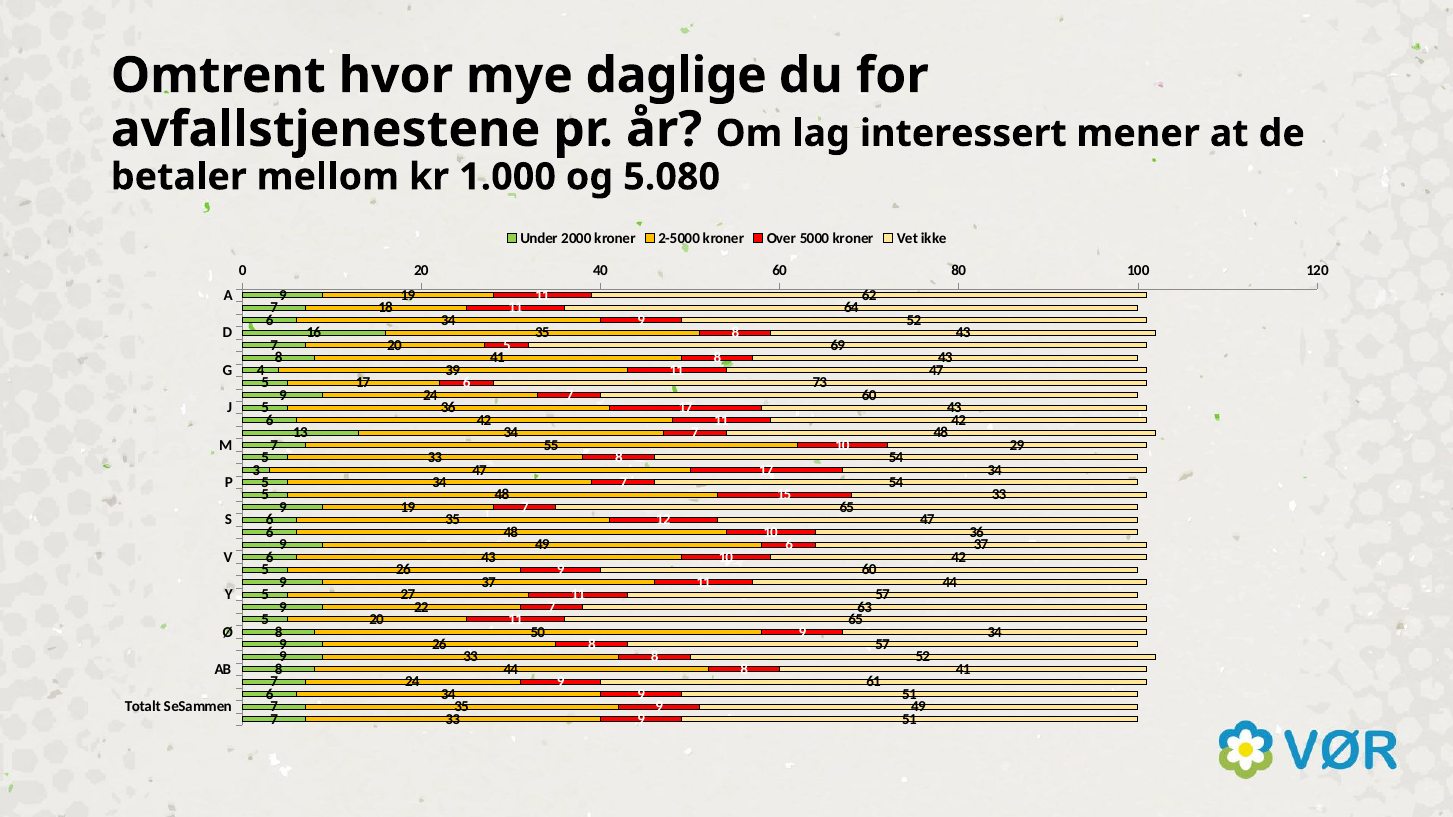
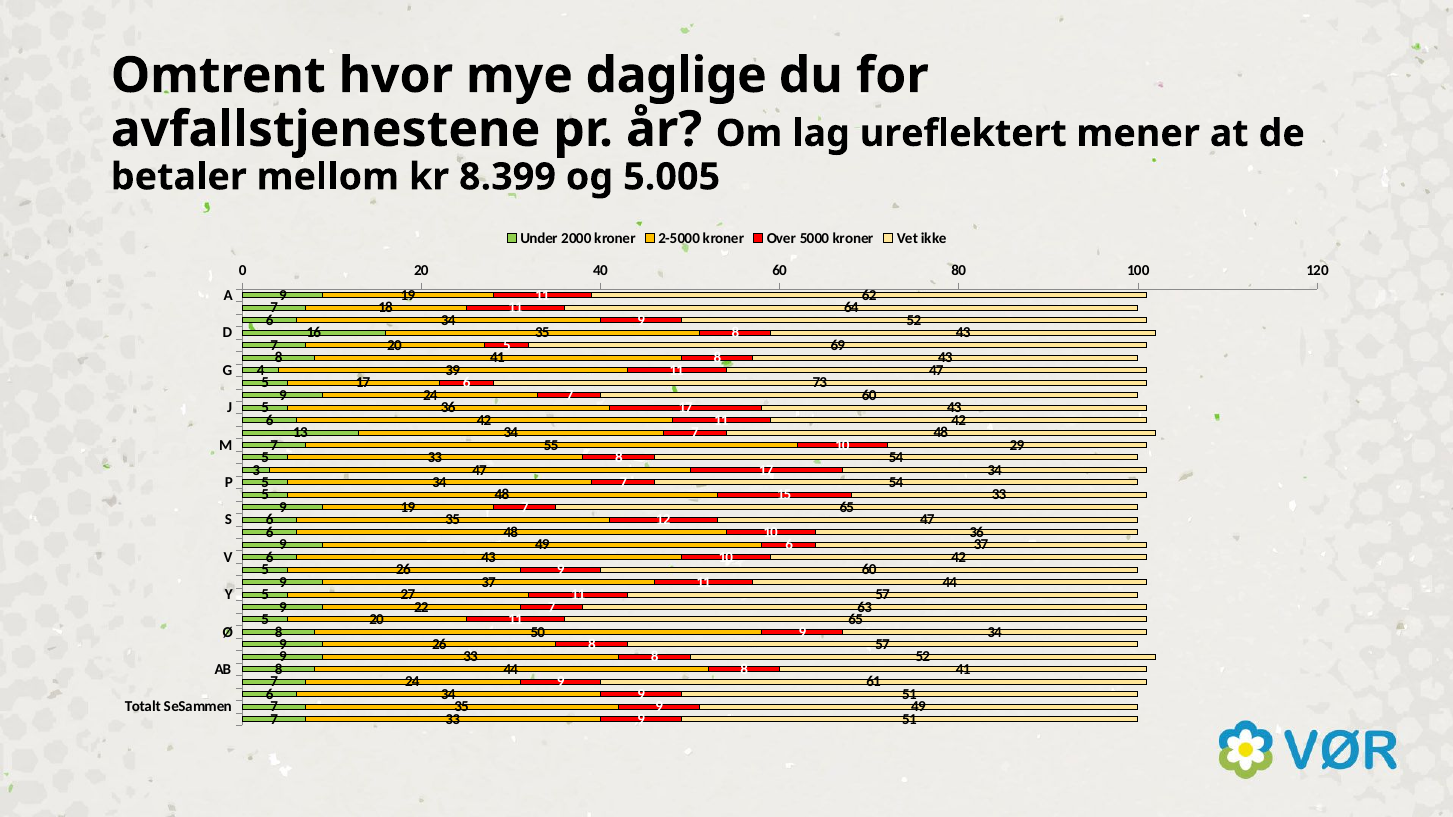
interessert: interessert -> ureflektert
1.000: 1.000 -> 8.399
5.080: 5.080 -> 5.005
